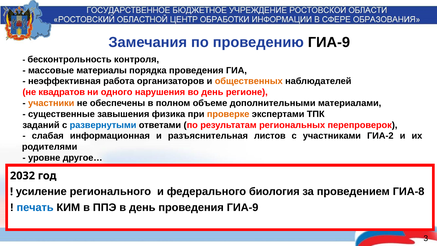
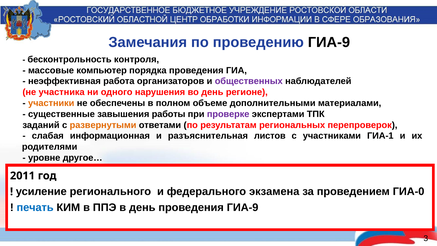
материалы: материалы -> компьютер
общественных colour: orange -> purple
квадратов: квадратов -> участника
физика: физика -> работы
проверке colour: orange -> purple
развернутыми colour: blue -> orange
ГИА-2: ГИА-2 -> ГИА-1
2032: 2032 -> 2011
биология: биология -> экзамена
ГИА-8: ГИА-8 -> ГИА-0
